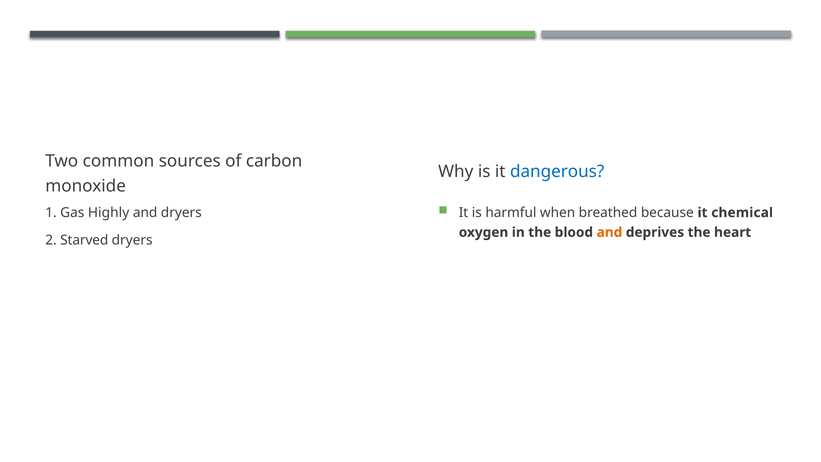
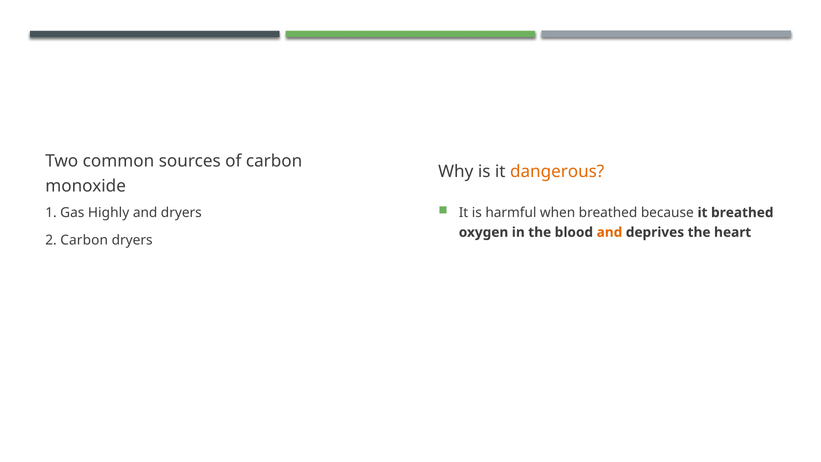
dangerous colour: blue -> orange
it chemical: chemical -> breathed
2 Starved: Starved -> Carbon
